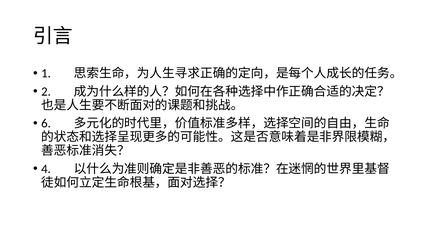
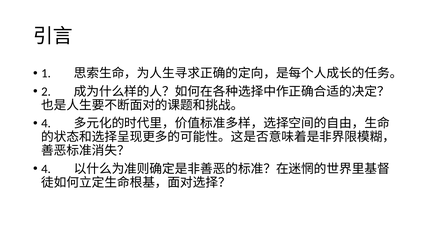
6 at (46, 123): 6 -> 4
